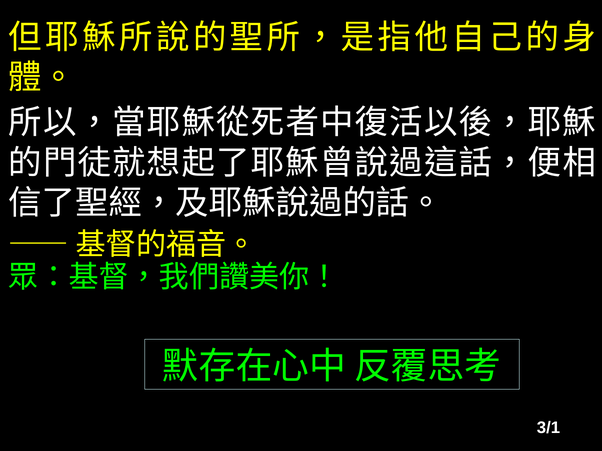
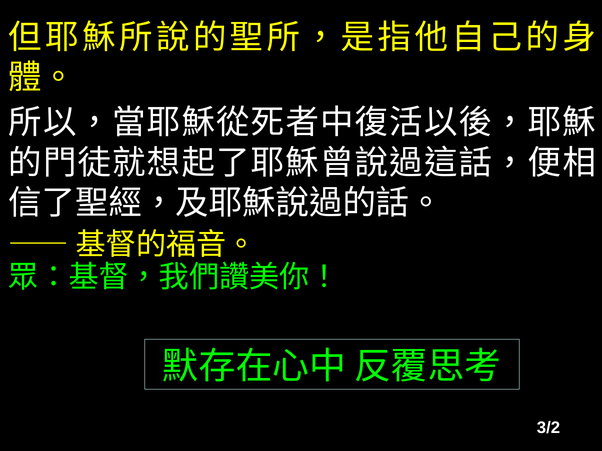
3/1: 3/1 -> 3/2
